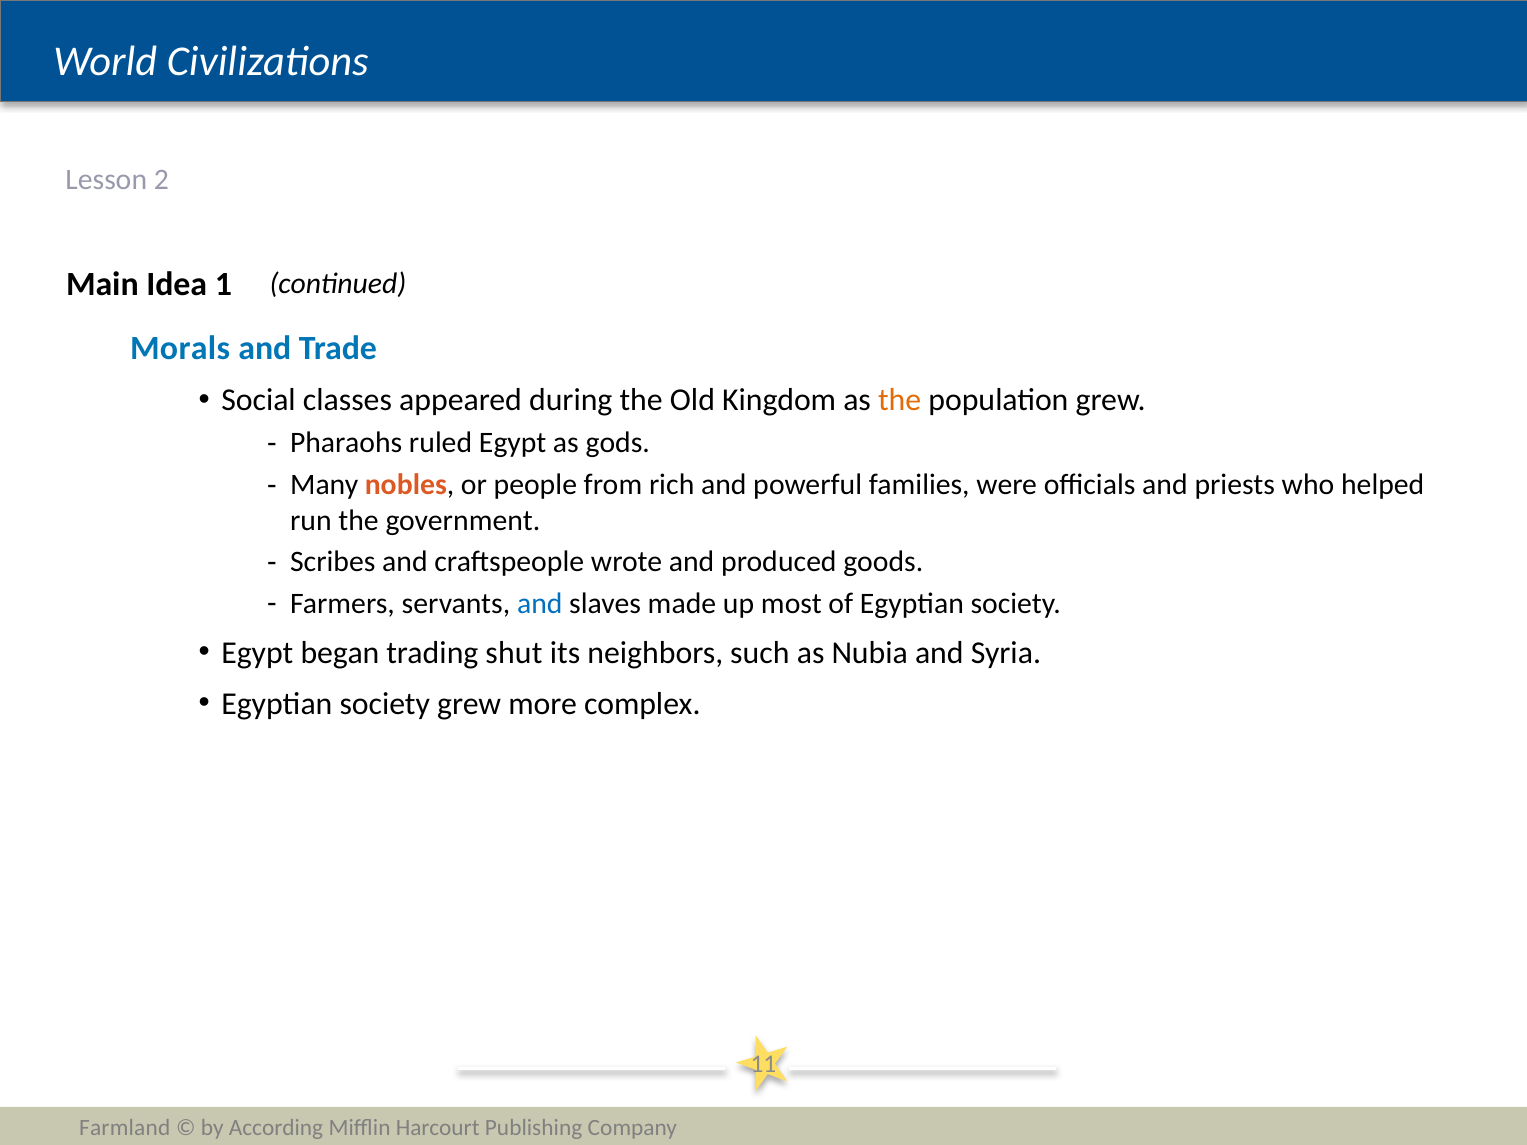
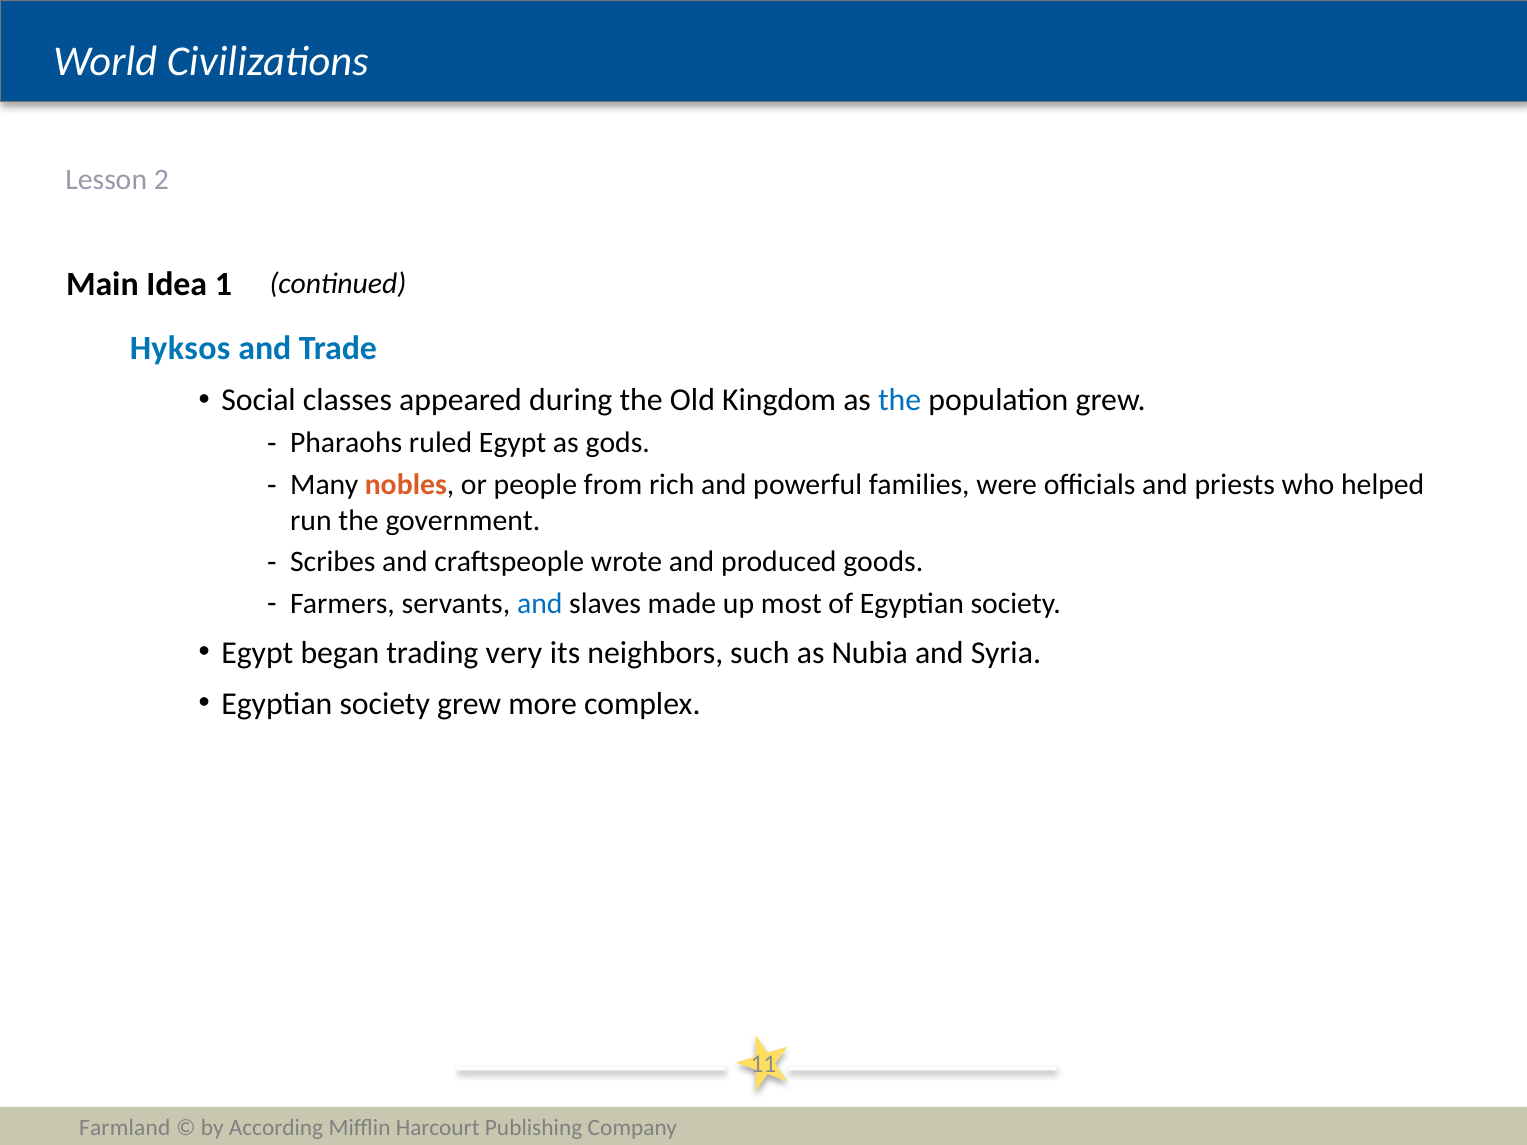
Morals: Morals -> Hyksos
the at (900, 401) colour: orange -> blue
shut: shut -> very
